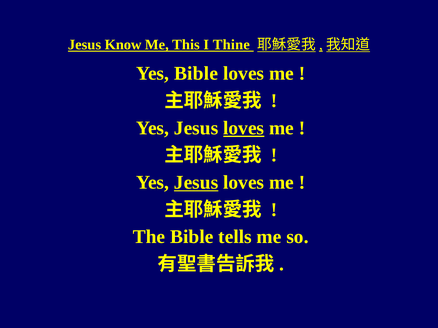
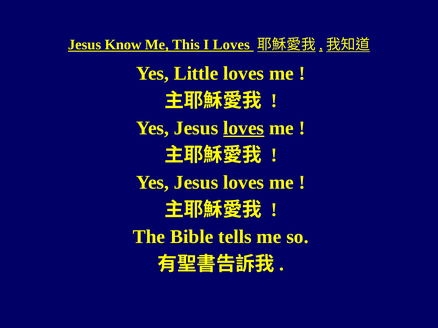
I Thine: Thine -> Loves
Yes Bible: Bible -> Little
Jesus at (196, 183) underline: present -> none
